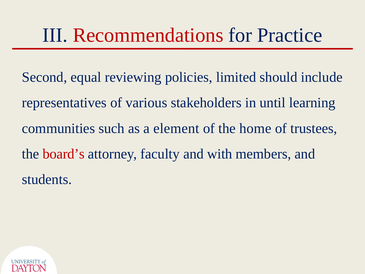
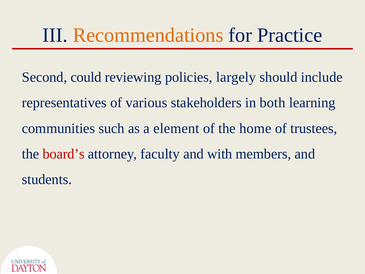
Recommendations colour: red -> orange
equal: equal -> could
limited: limited -> largely
until: until -> both
